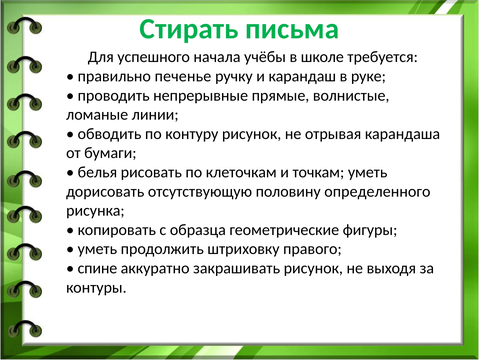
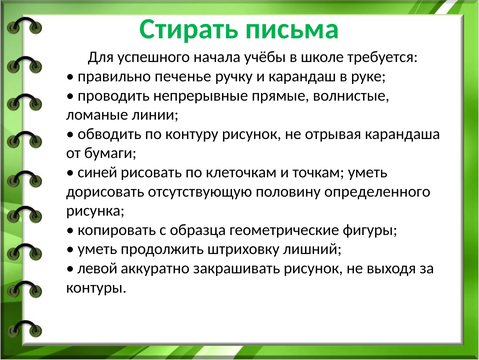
белья: белья -> синей
правого: правого -> лишний
спине: спине -> левой
